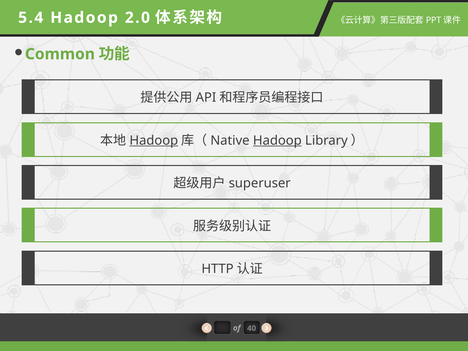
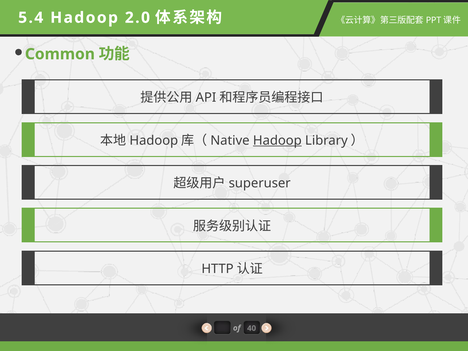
Hadoop at (154, 140) underline: present -> none
